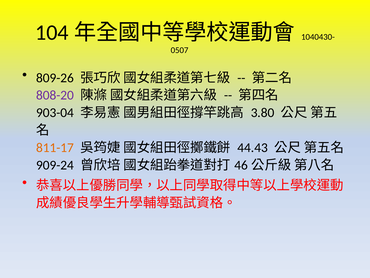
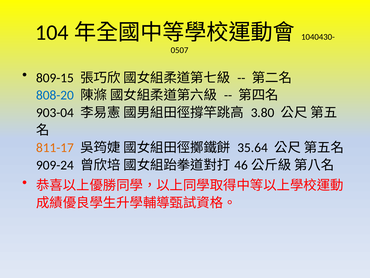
809-26: 809-26 -> 809-15
808-20 colour: purple -> blue
44.43: 44.43 -> 35.64
